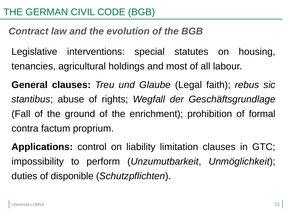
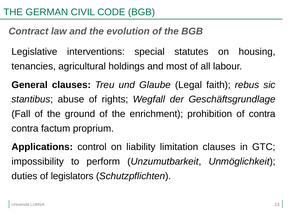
of formal: formal -> contra
disponible: disponible -> legislators
